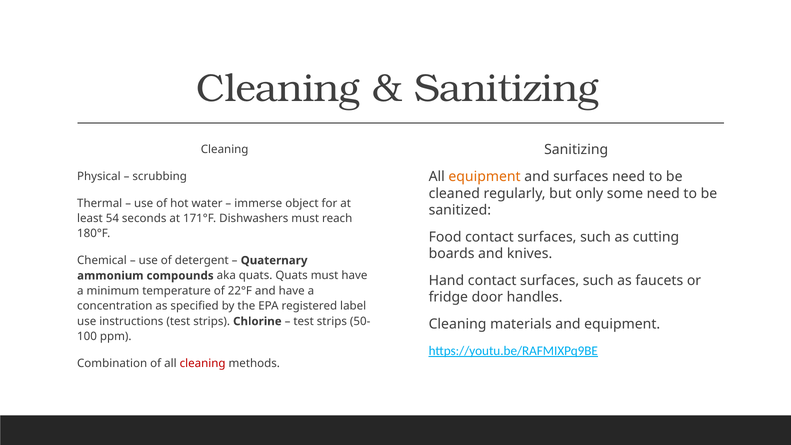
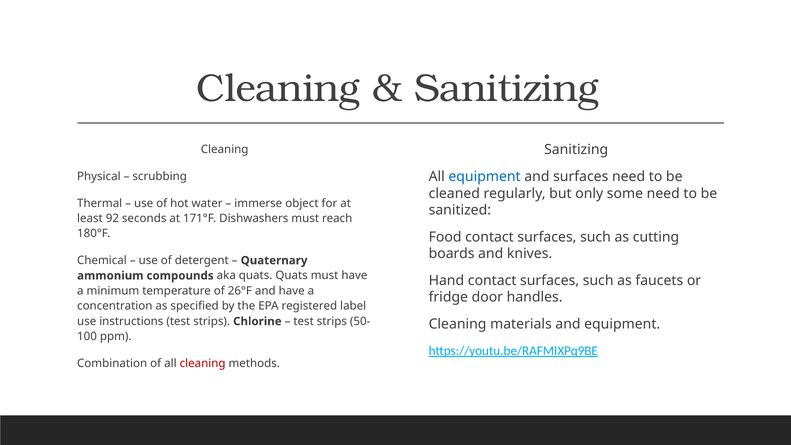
equipment at (485, 177) colour: orange -> blue
54: 54 -> 92
22°F: 22°F -> 26°F
